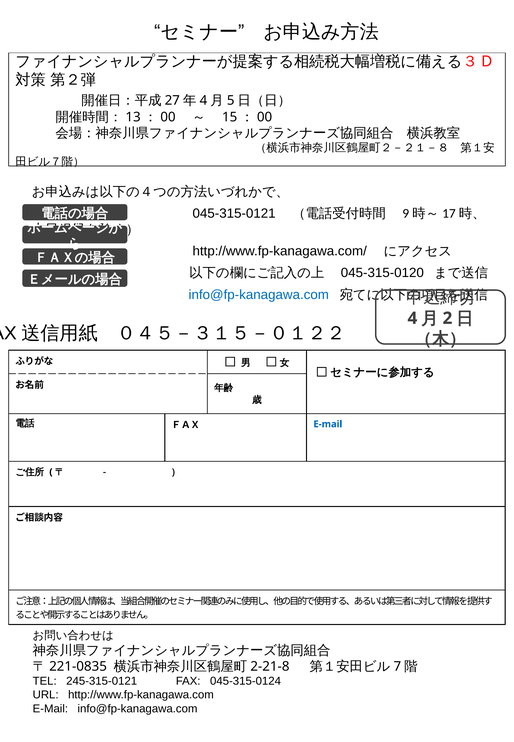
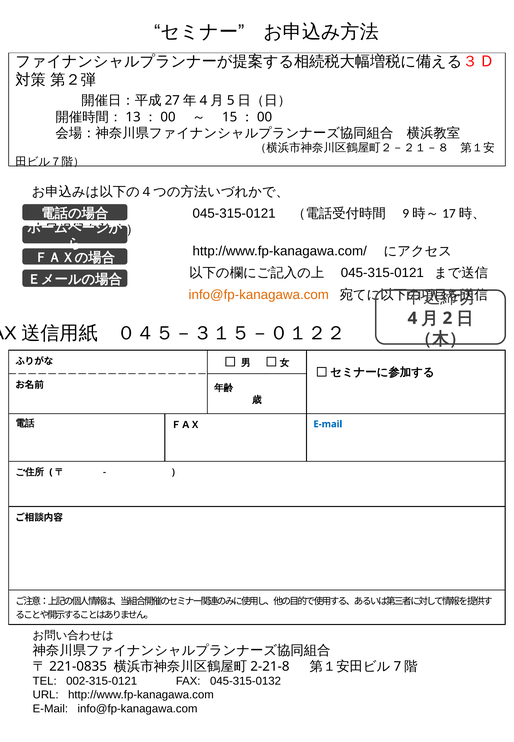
045-315-0120 at (382, 273): 045-315-0120 -> 045-315-0121
info@fp-kanagawa.com at (259, 295) colour: blue -> orange
245-315-0121: 245-315-0121 -> 002-315-0121
045-315-0124: 045-315-0124 -> 045-315-0132
